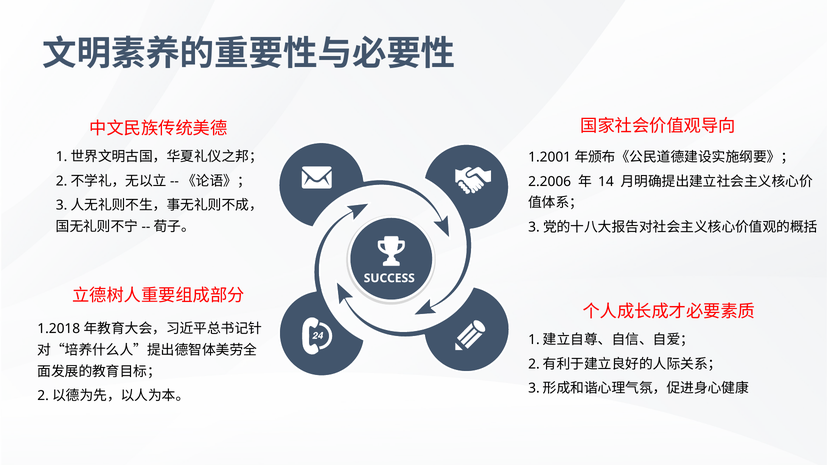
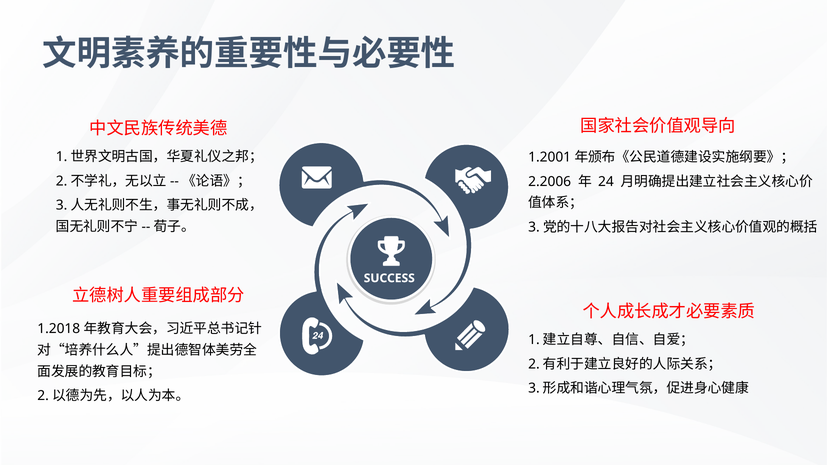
14: 14 -> 24
